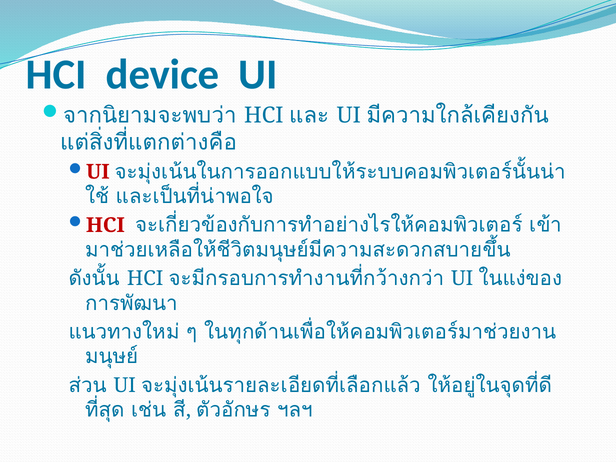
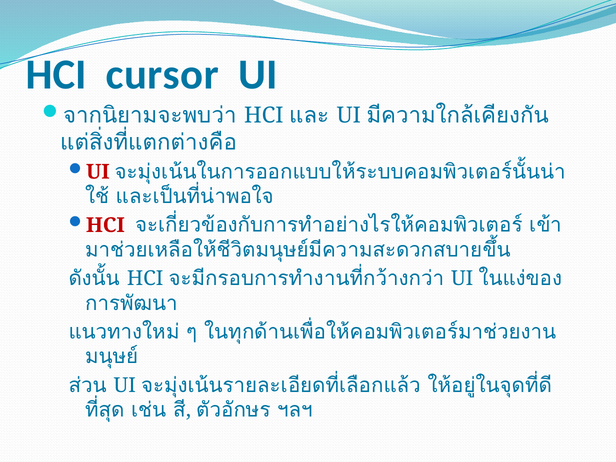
device: device -> cursor
